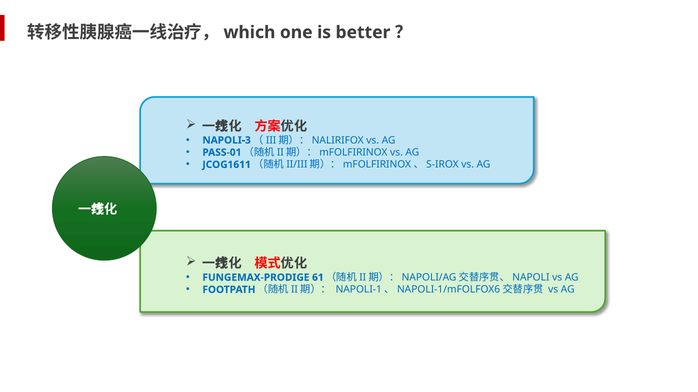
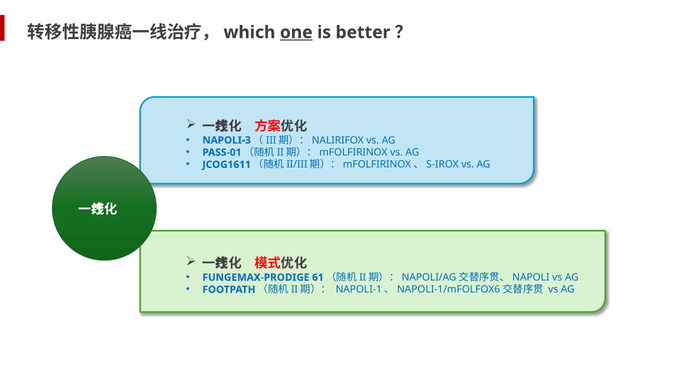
one underline: none -> present
